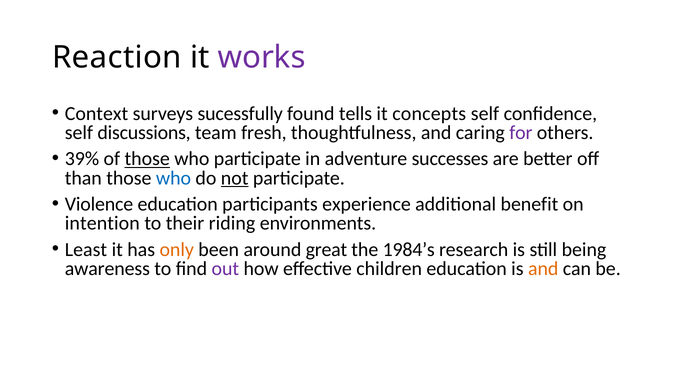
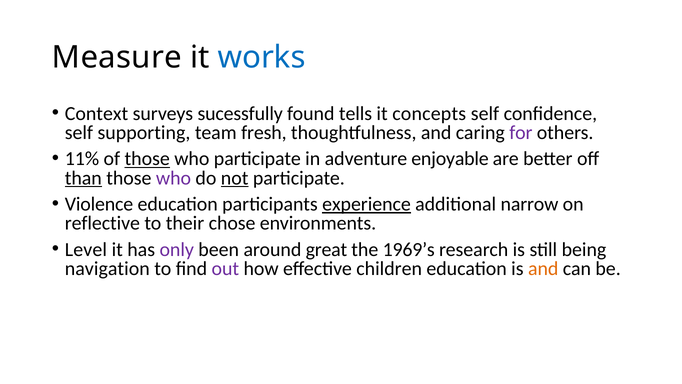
Reaction: Reaction -> Measure
works colour: purple -> blue
discussions: discussions -> supporting
39%: 39% -> 11%
successes: successes -> enjoyable
than underline: none -> present
who at (173, 178) colour: blue -> purple
experience underline: none -> present
benefit: benefit -> narrow
intention: intention -> reflective
riding: riding -> chose
Least: Least -> Level
only colour: orange -> purple
1984’s: 1984’s -> 1969’s
awareness: awareness -> navigation
